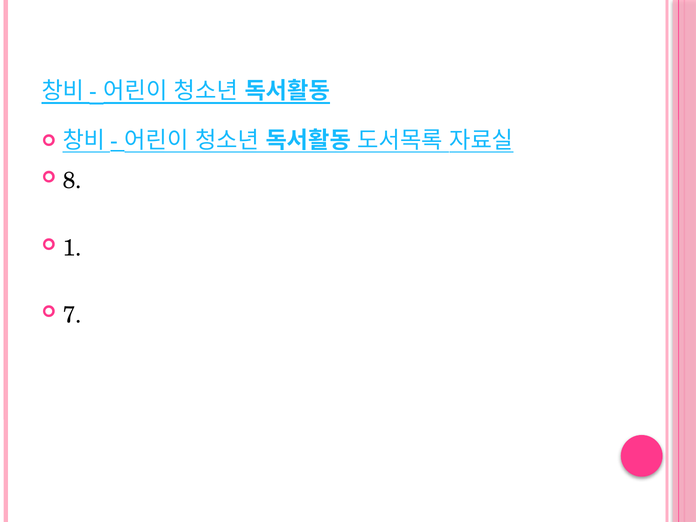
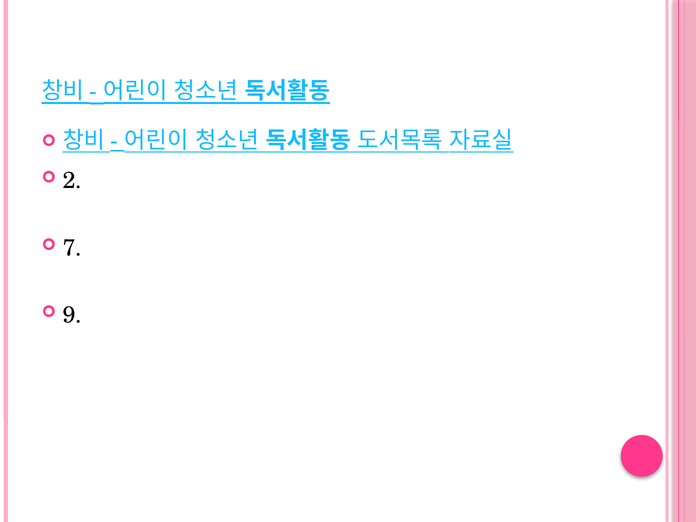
8: 8 -> 2
1: 1 -> 7
7: 7 -> 9
